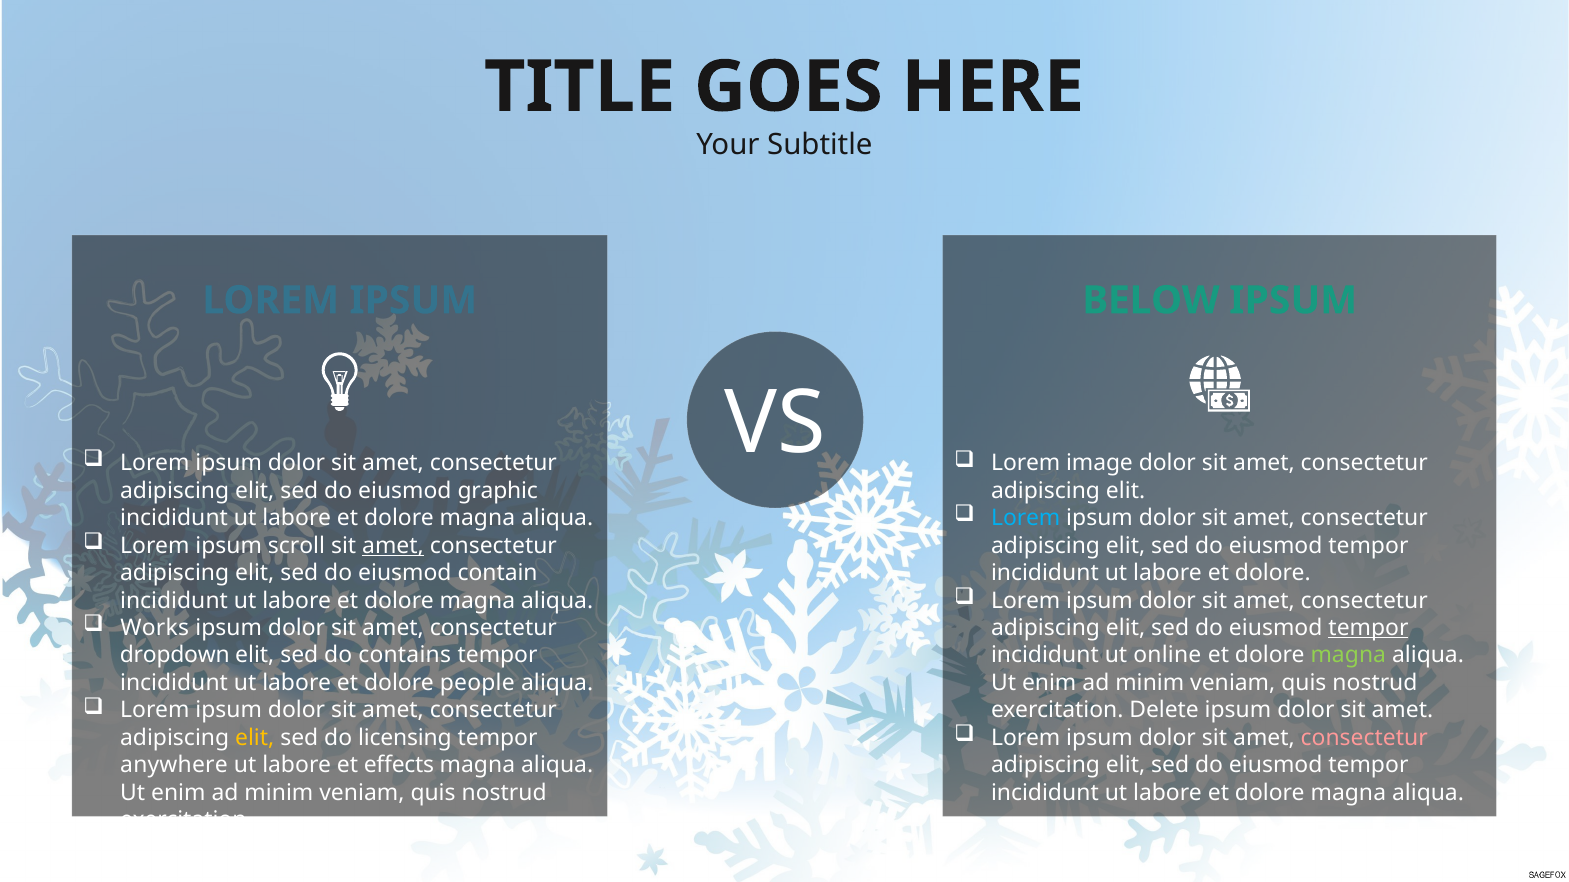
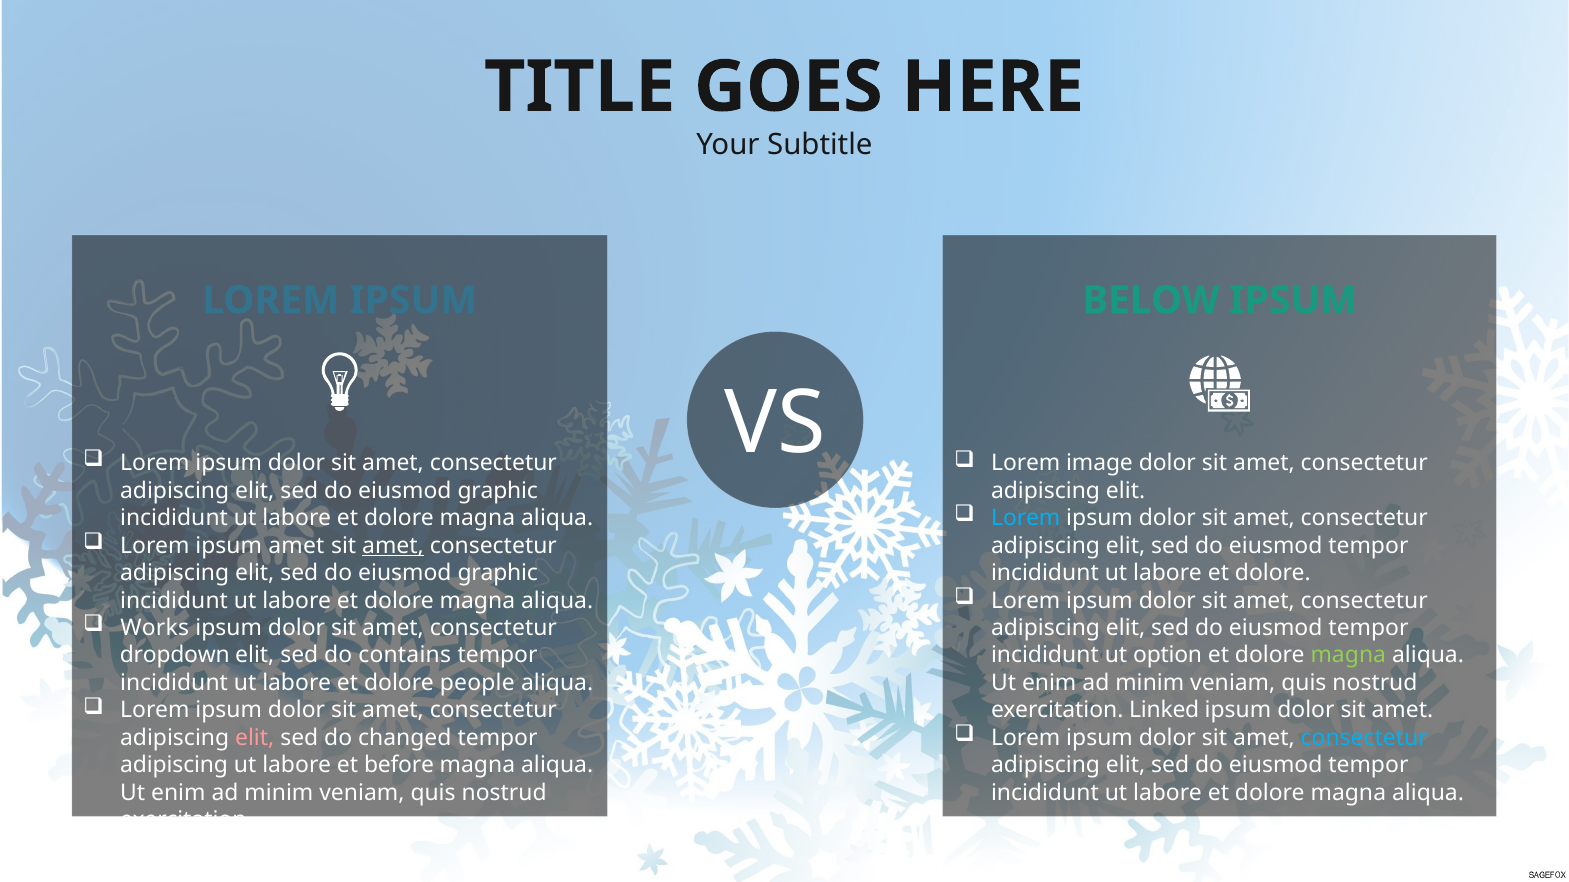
ipsum scroll: scroll -> amet
contain at (498, 573): contain -> graphic
tempor at (1368, 628) underline: present -> none
online: online -> option
Delete: Delete -> Linked
consectetur at (1364, 738) colour: pink -> light blue
elit at (255, 738) colour: yellow -> pink
licensing: licensing -> changed
anywhere at (174, 766): anywhere -> adipiscing
effects: effects -> before
